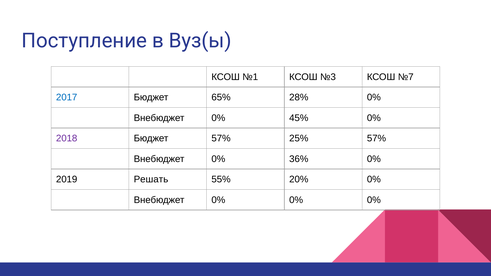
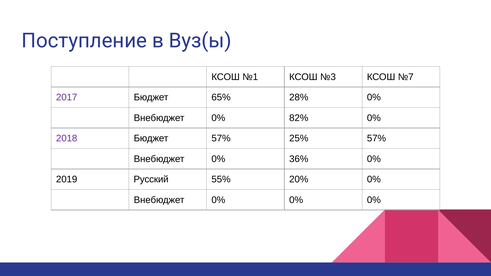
2017 colour: blue -> purple
45%: 45% -> 82%
Решать: Решать -> Русский
